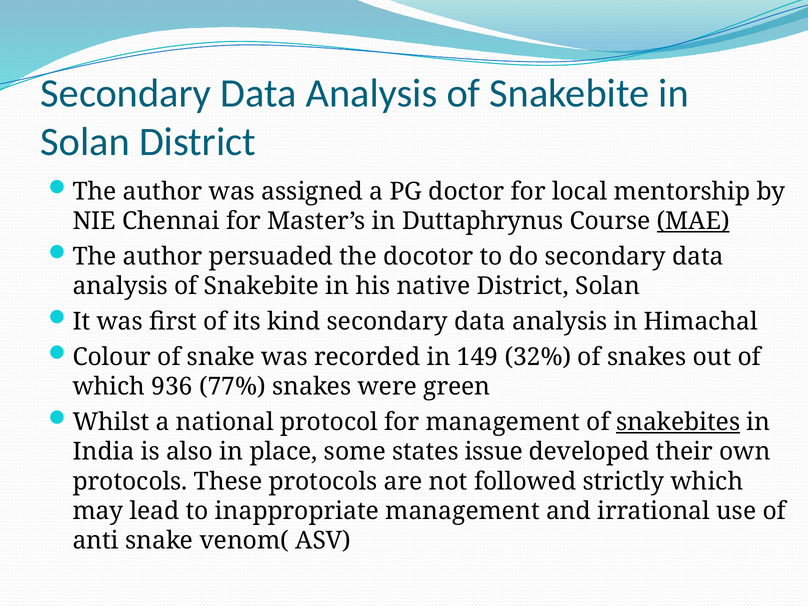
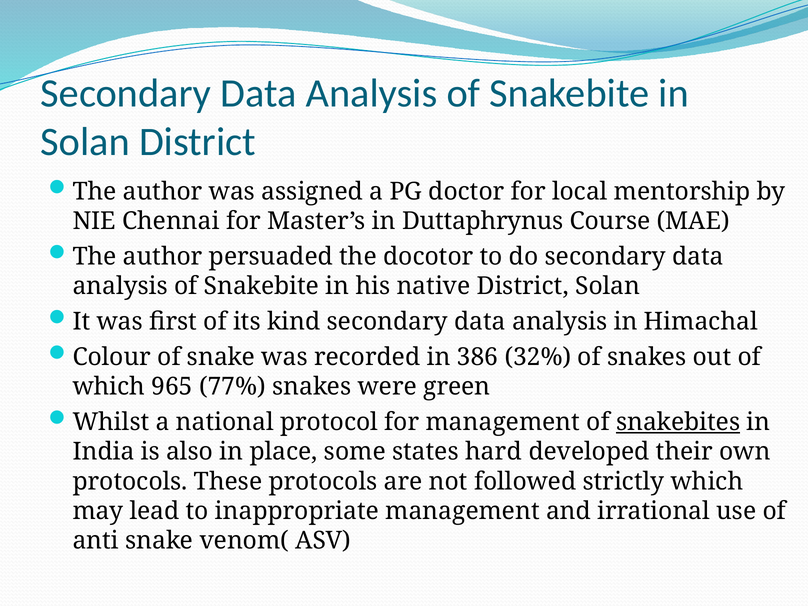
MAE underline: present -> none
149: 149 -> 386
936: 936 -> 965
issue: issue -> hard
